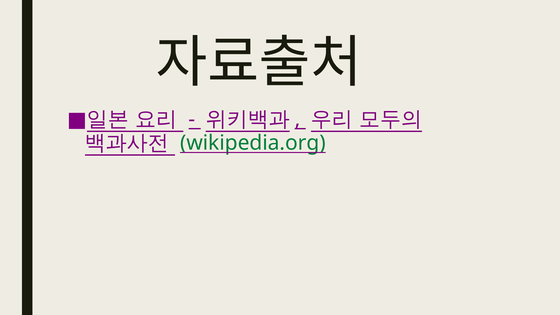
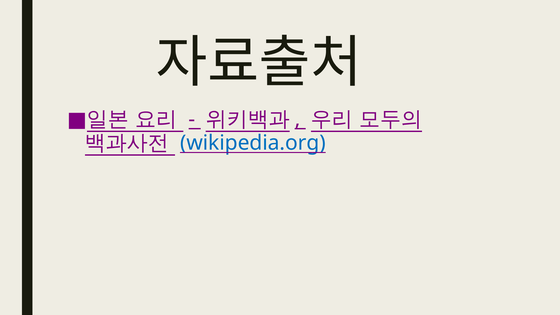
wikipedia.org colour: green -> blue
